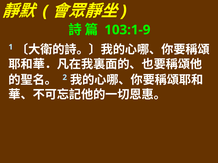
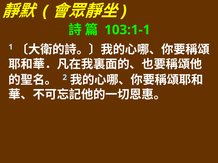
103:1-9: 103:1-9 -> 103:1-1
